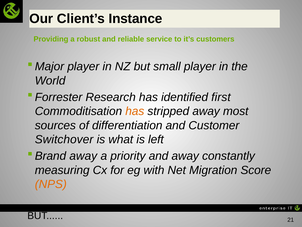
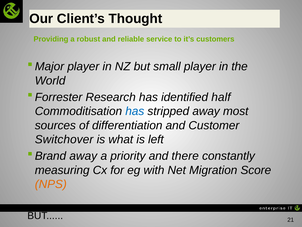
Instance: Instance -> Thought
first: first -> half
has at (135, 111) colour: orange -> blue
and away: away -> there
